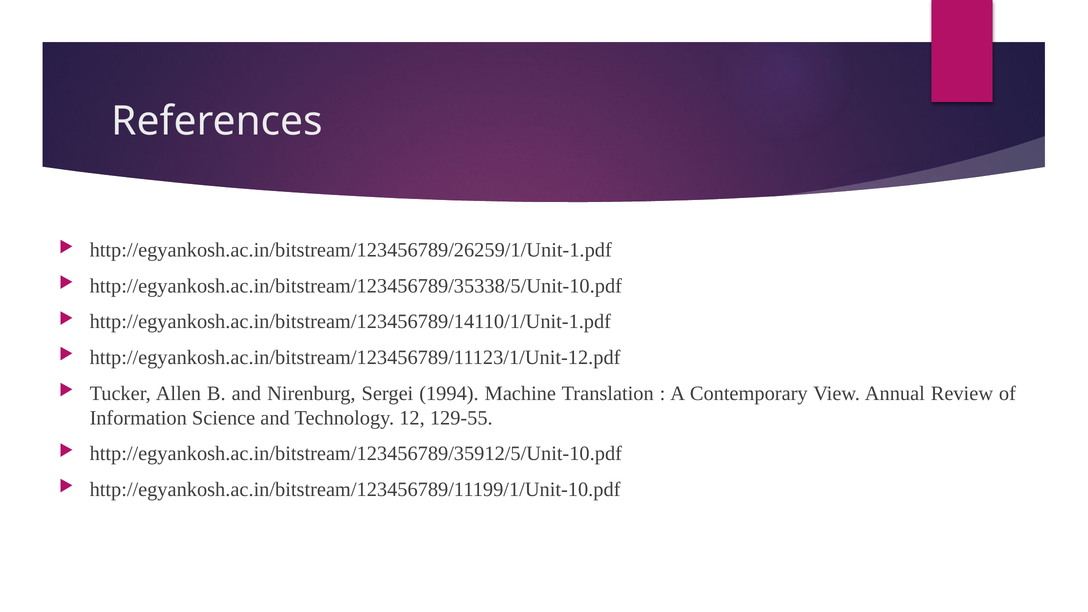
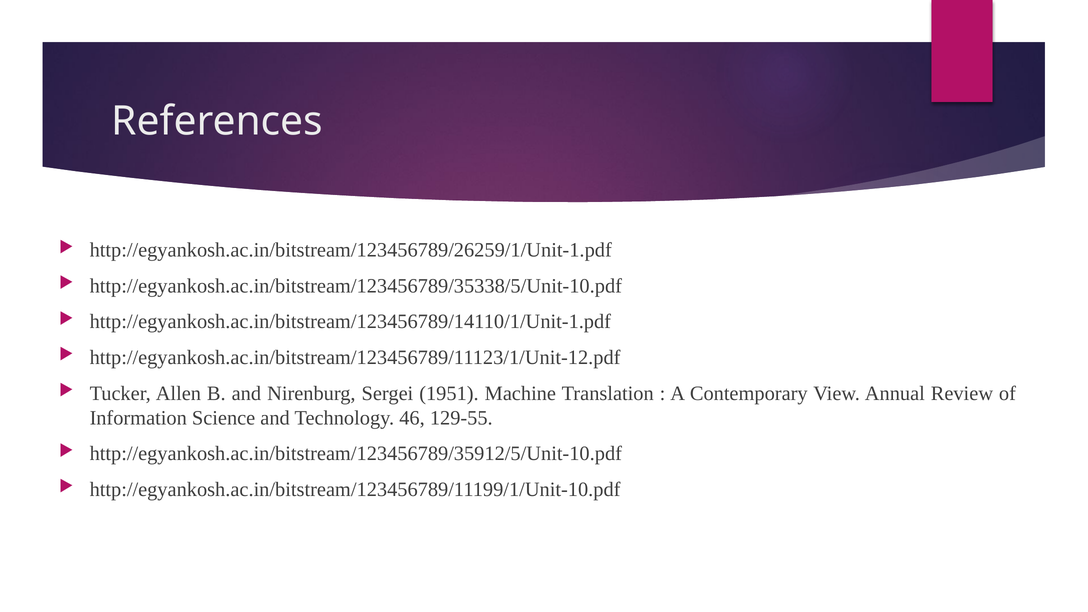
1994: 1994 -> 1951
12: 12 -> 46
